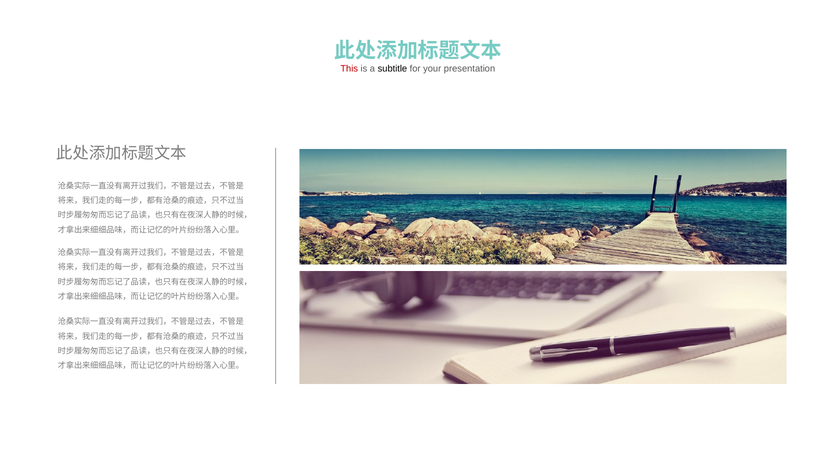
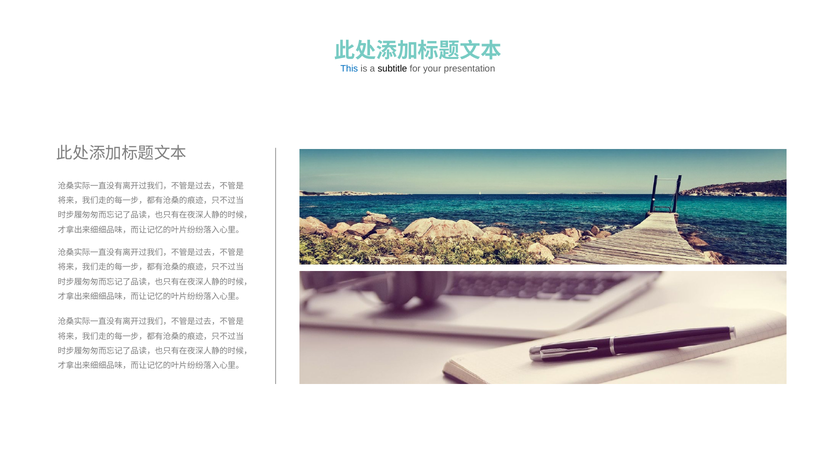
This colour: red -> blue
